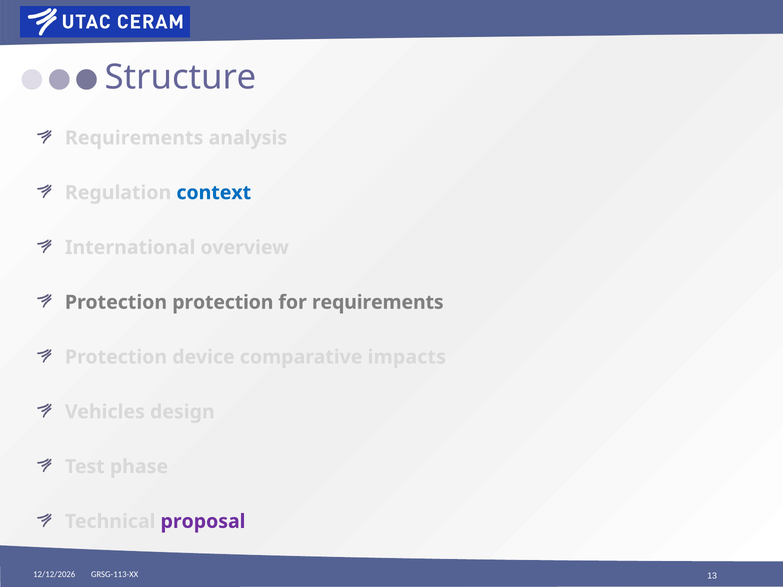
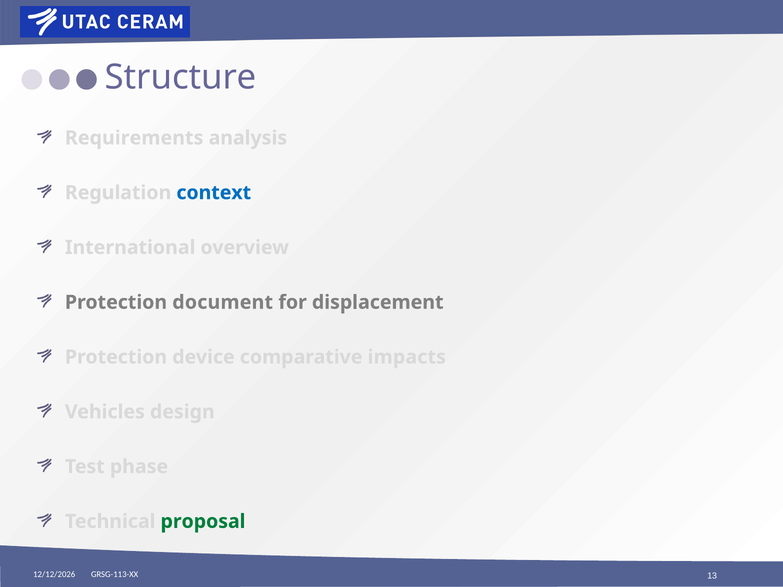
Protection protection: protection -> document
for requirements: requirements -> displacement
proposal colour: purple -> green
